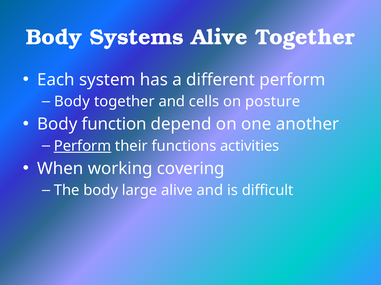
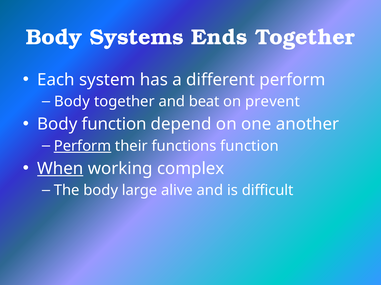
Systems Alive: Alive -> Ends
cells: cells -> beat
posture: posture -> prevent
functions activities: activities -> function
When underline: none -> present
covering: covering -> complex
